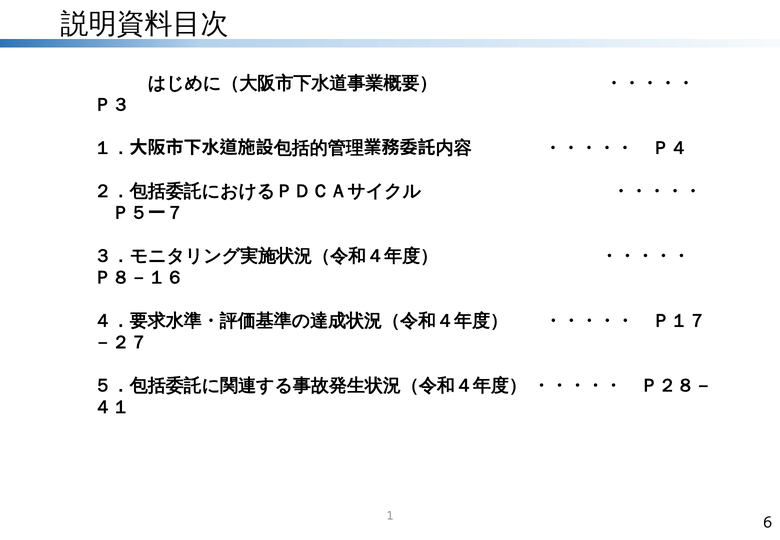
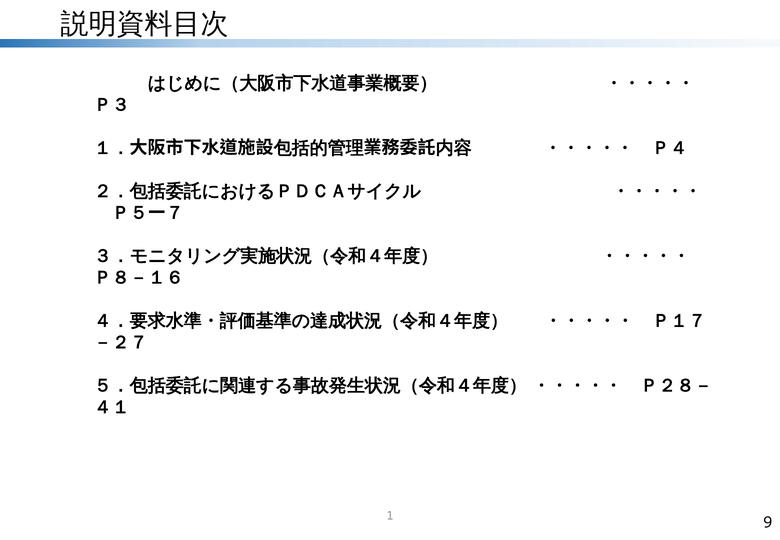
6: 6 -> 9
